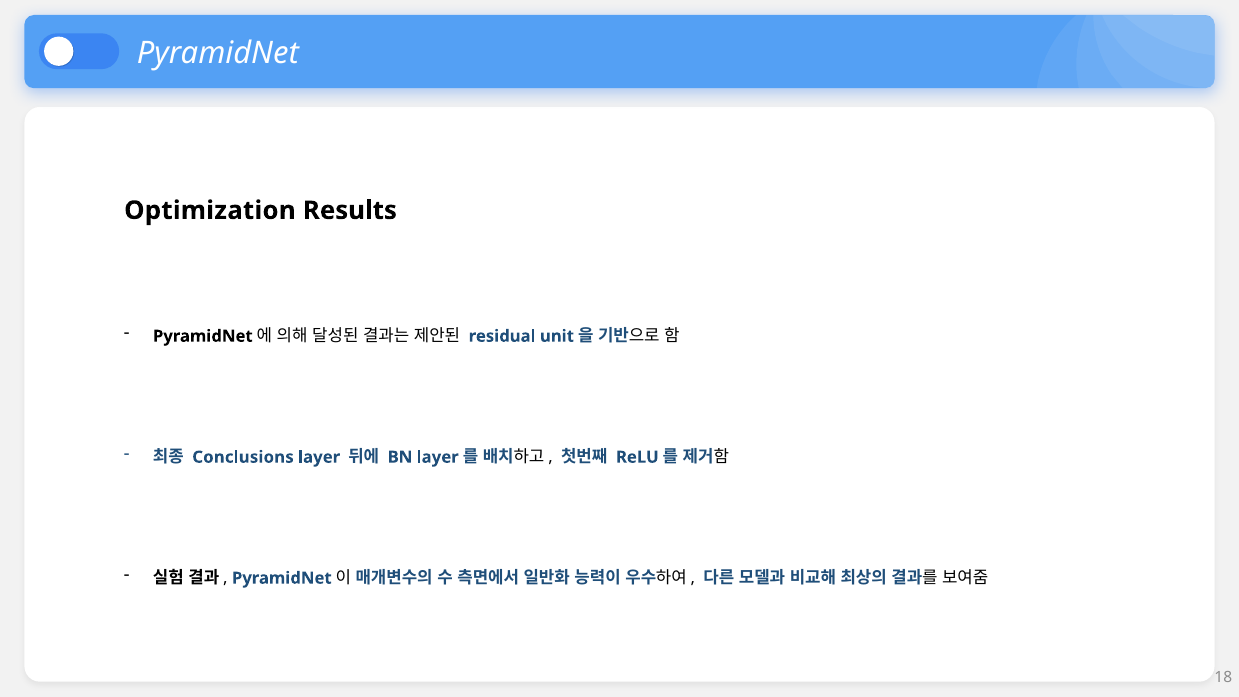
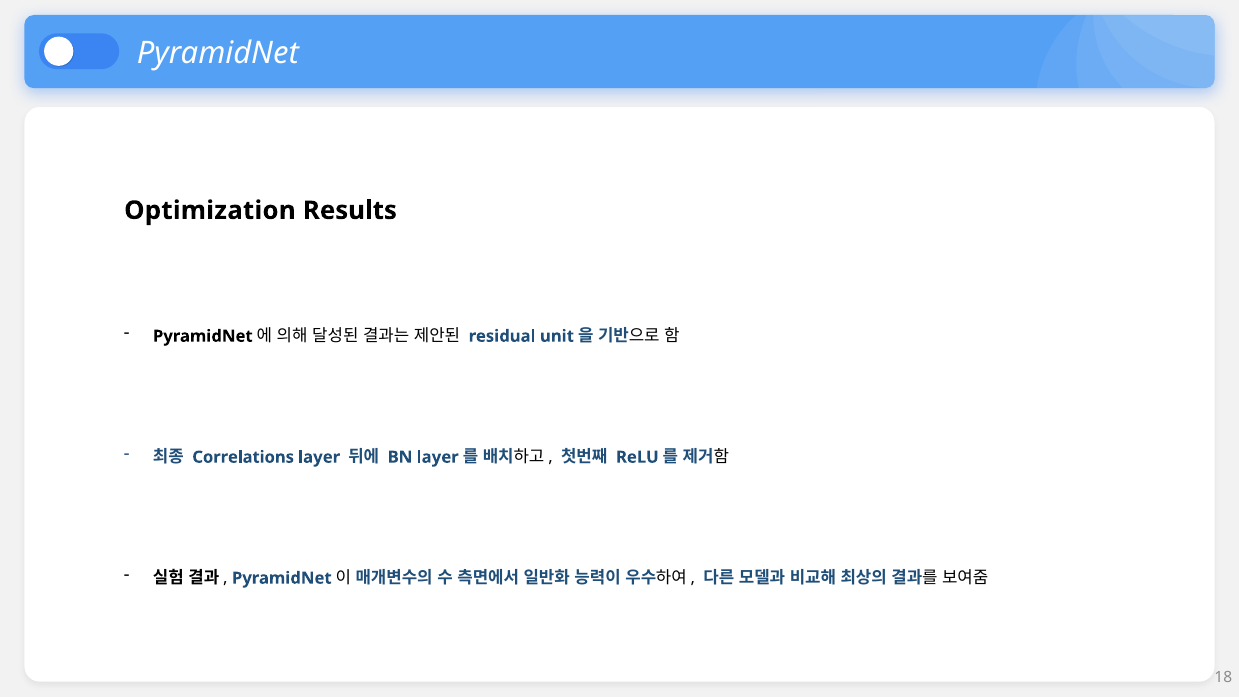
Conclusions: Conclusions -> Correlations
